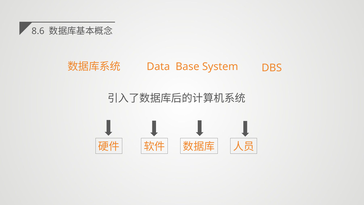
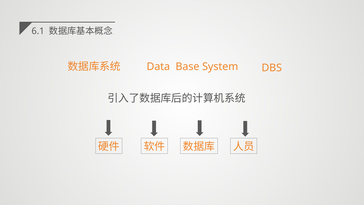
8.6: 8.6 -> 6.1
